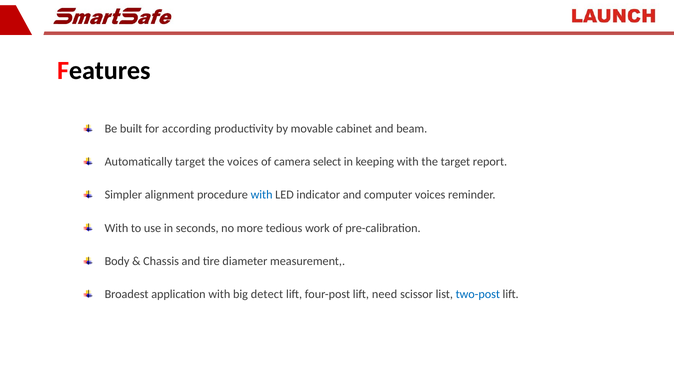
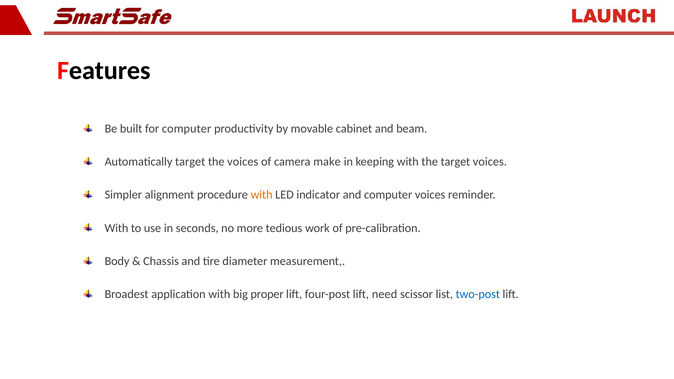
for according: according -> computer
select: select -> make
target report: report -> voices
with at (262, 195) colour: blue -> orange
detect: detect -> proper
